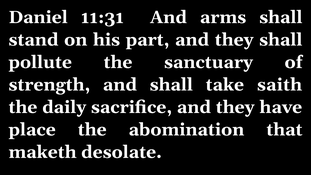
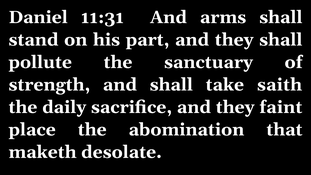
have: have -> faint
